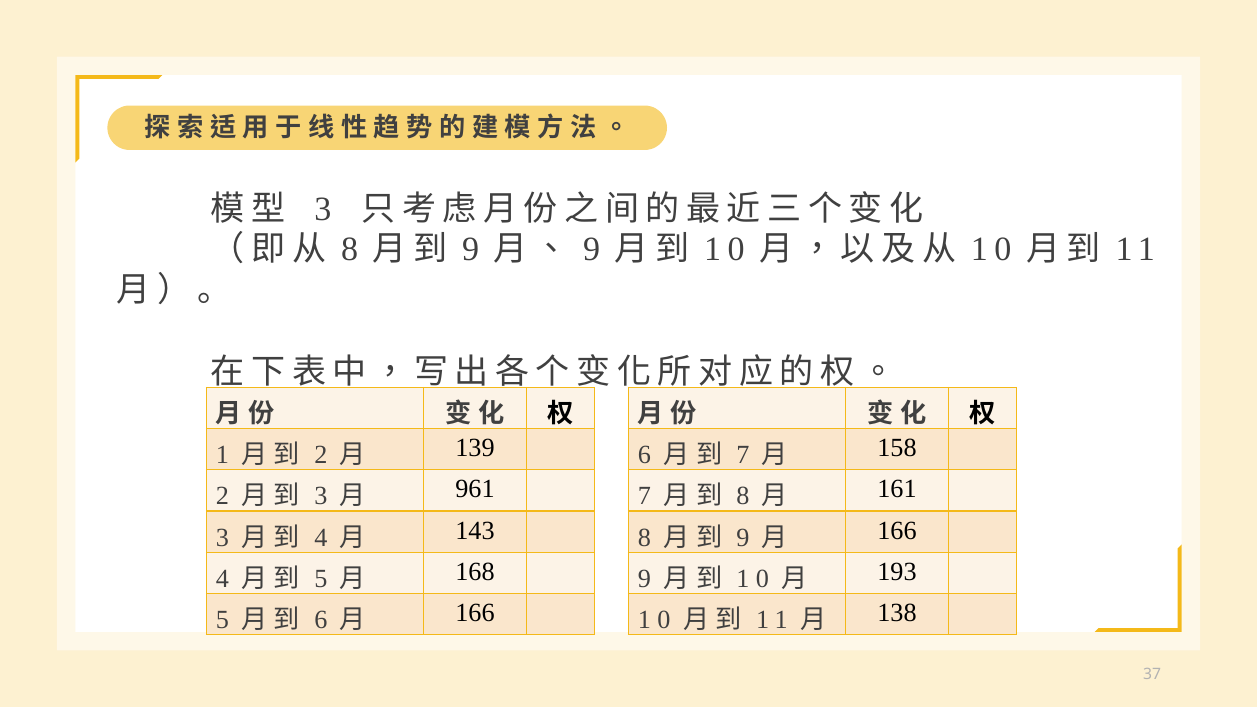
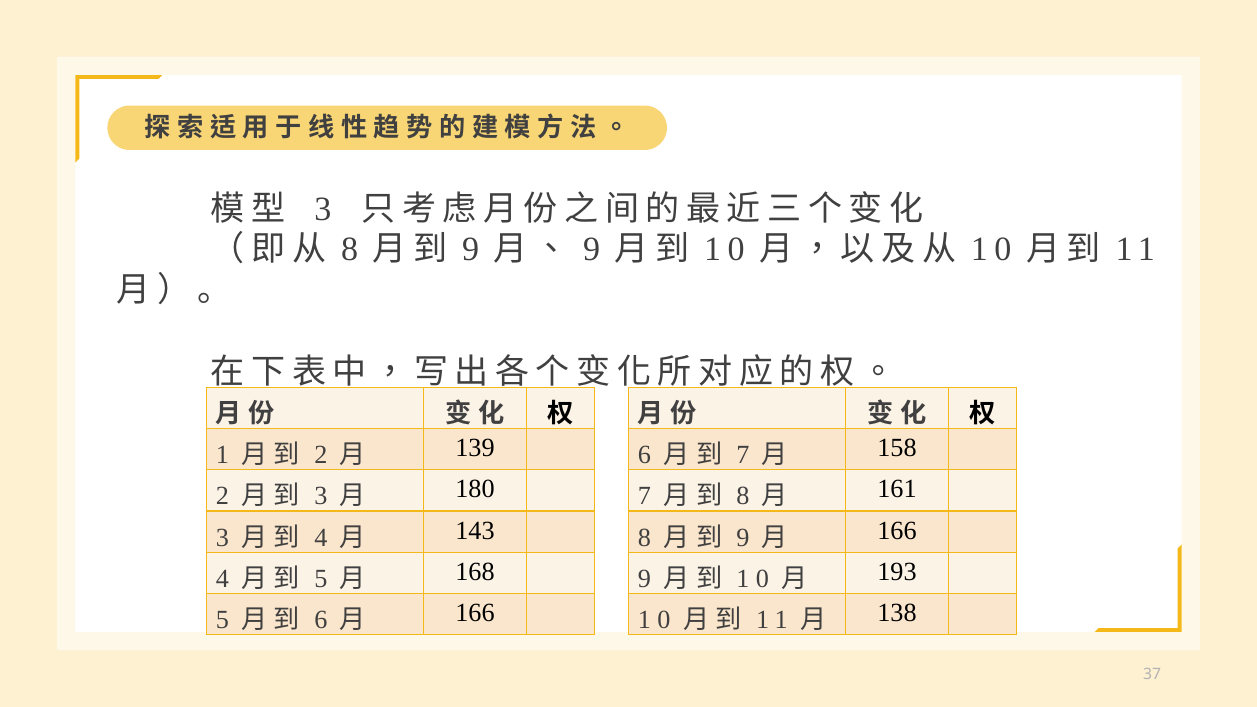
961: 961 -> 180
